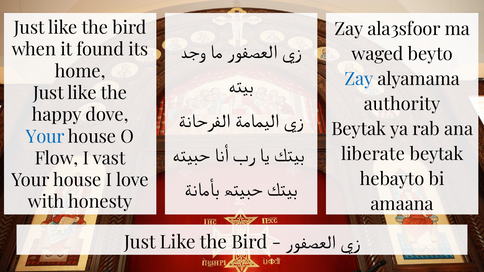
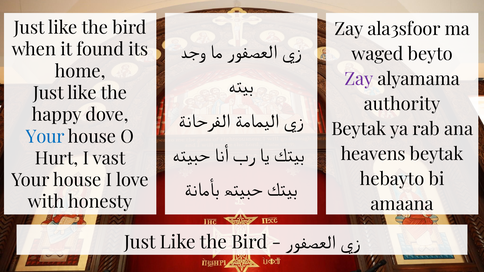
Zay at (359, 79) colour: blue -> purple
liberate: liberate -> heavens
Flow: Flow -> Hurt
